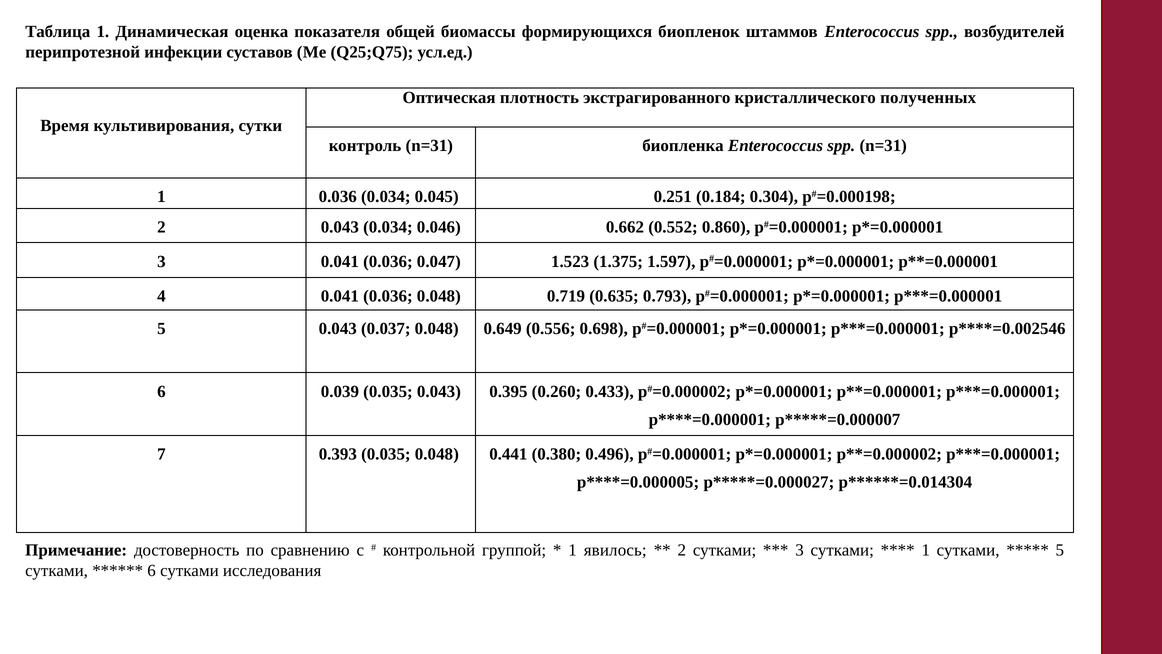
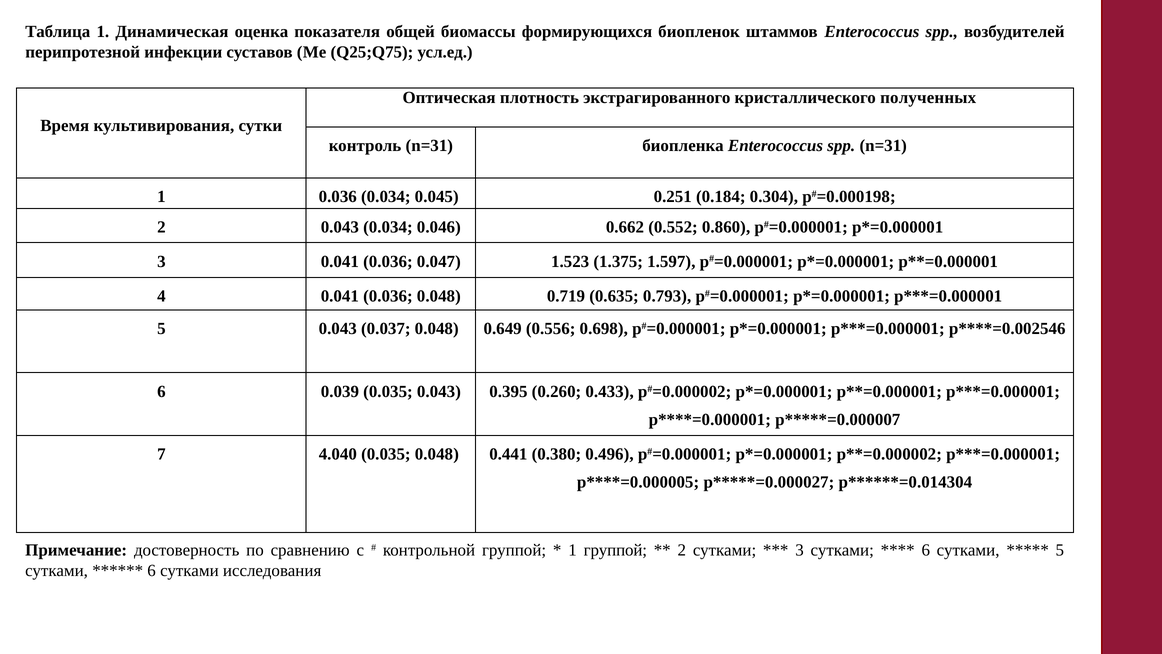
0.393: 0.393 -> 4.040
1 явилось: явилось -> группой
1 at (926, 550): 1 -> 6
